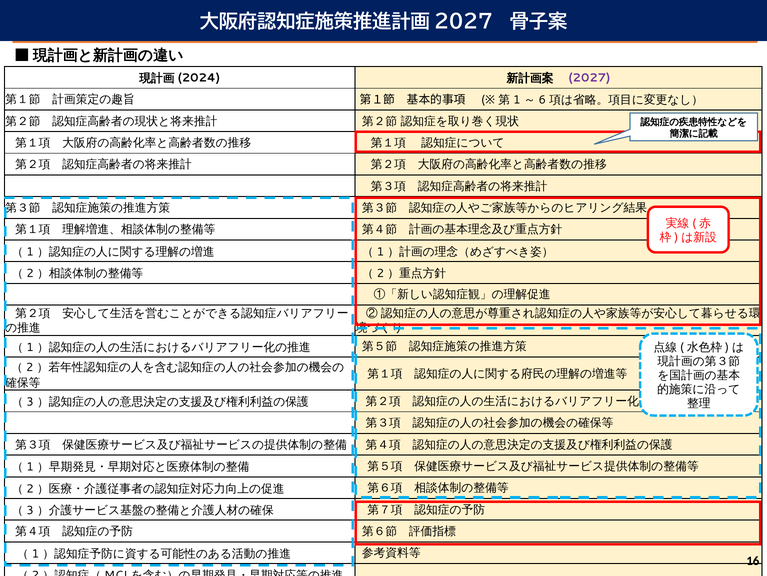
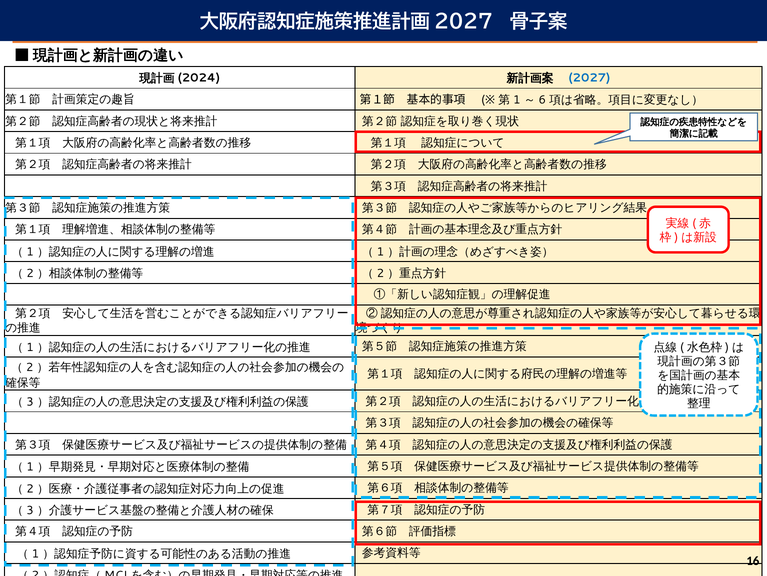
2027 colour: purple -> blue
